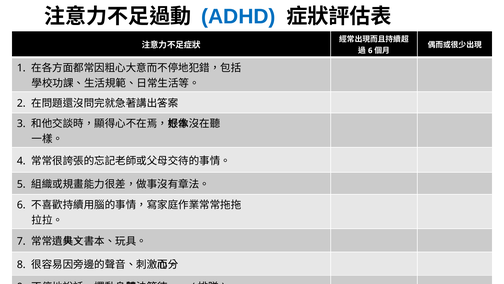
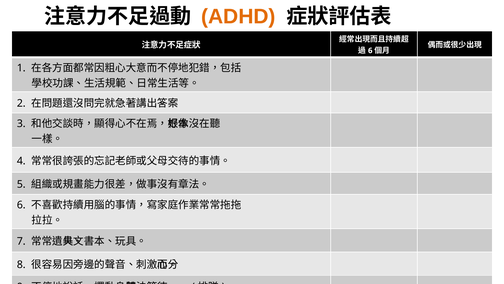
ADHD colour: blue -> orange
